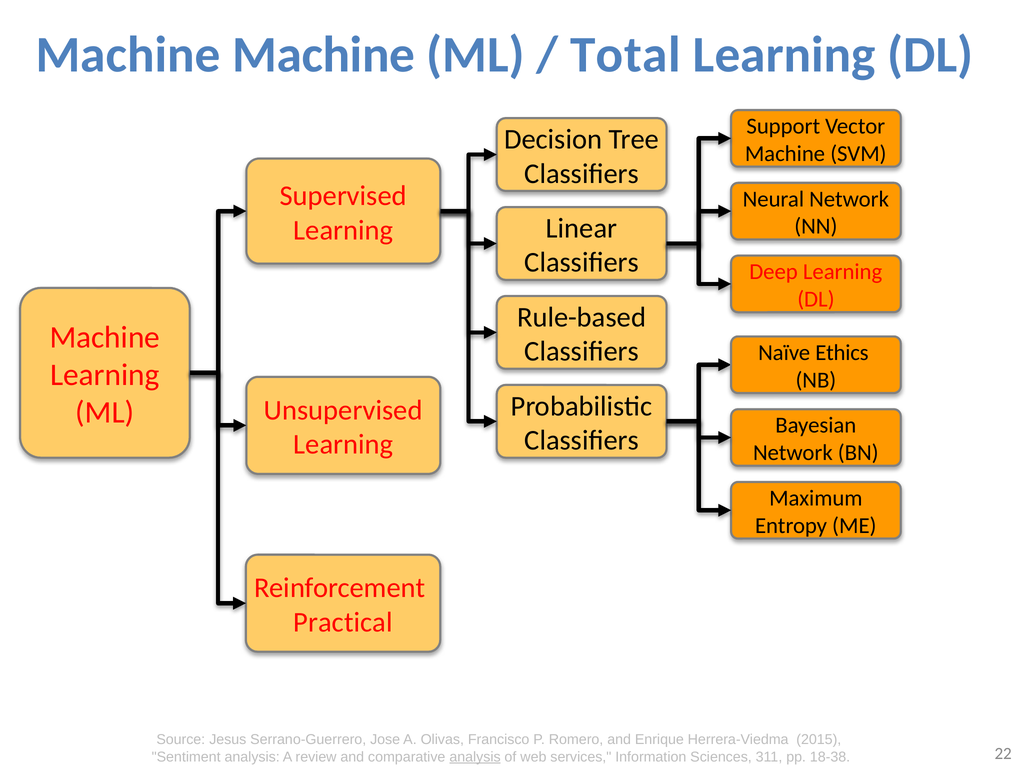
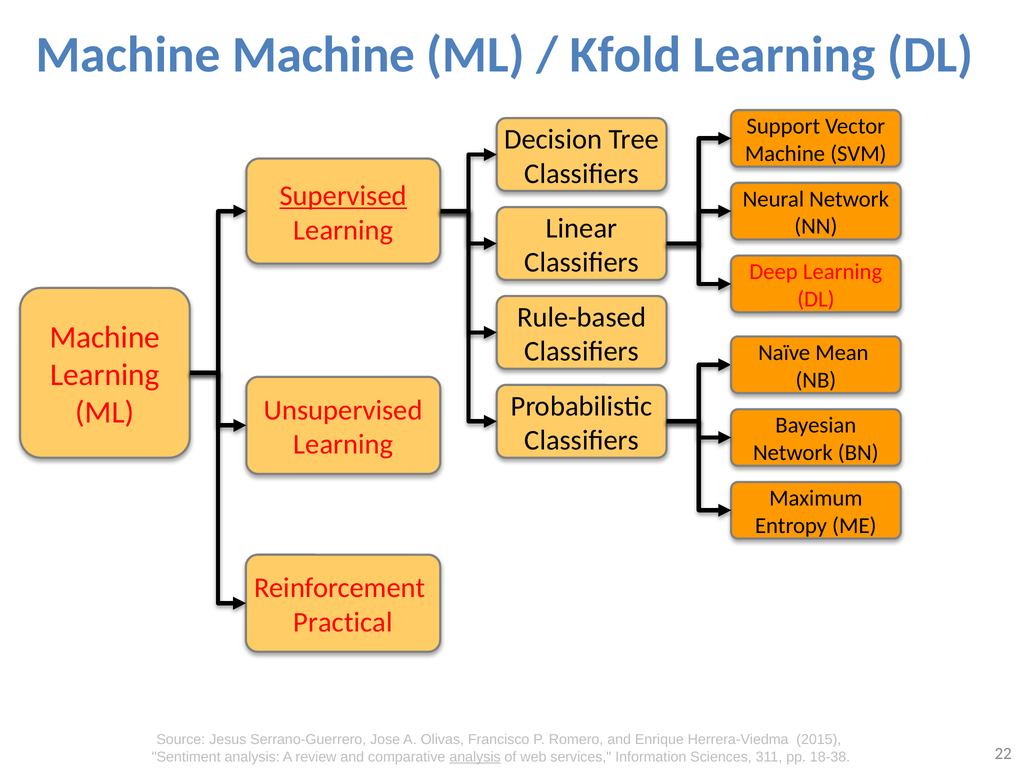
Total: Total -> Kfold
Supervised underline: none -> present
Ethics: Ethics -> Mean
